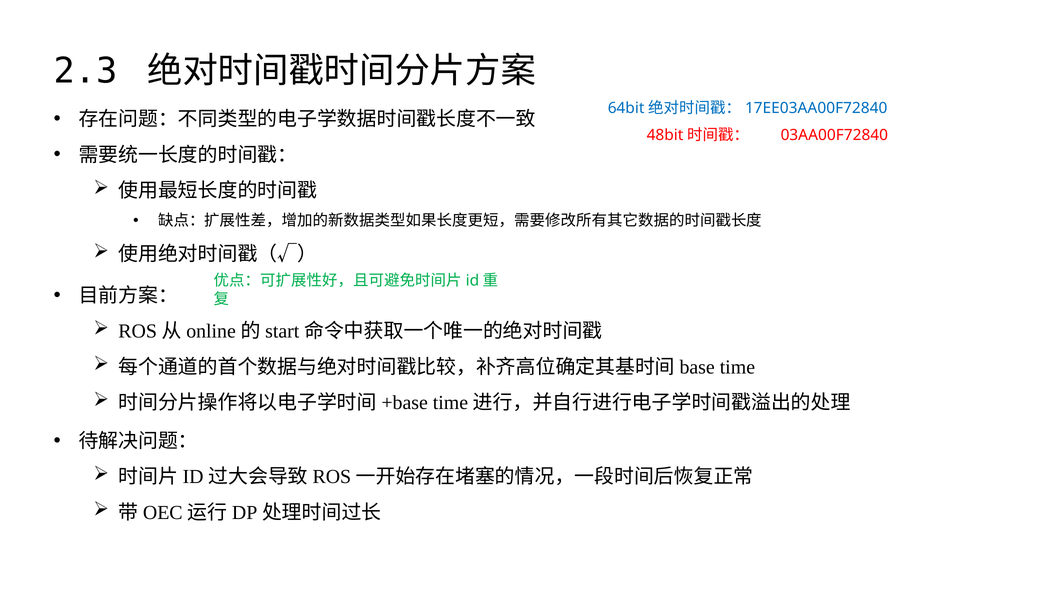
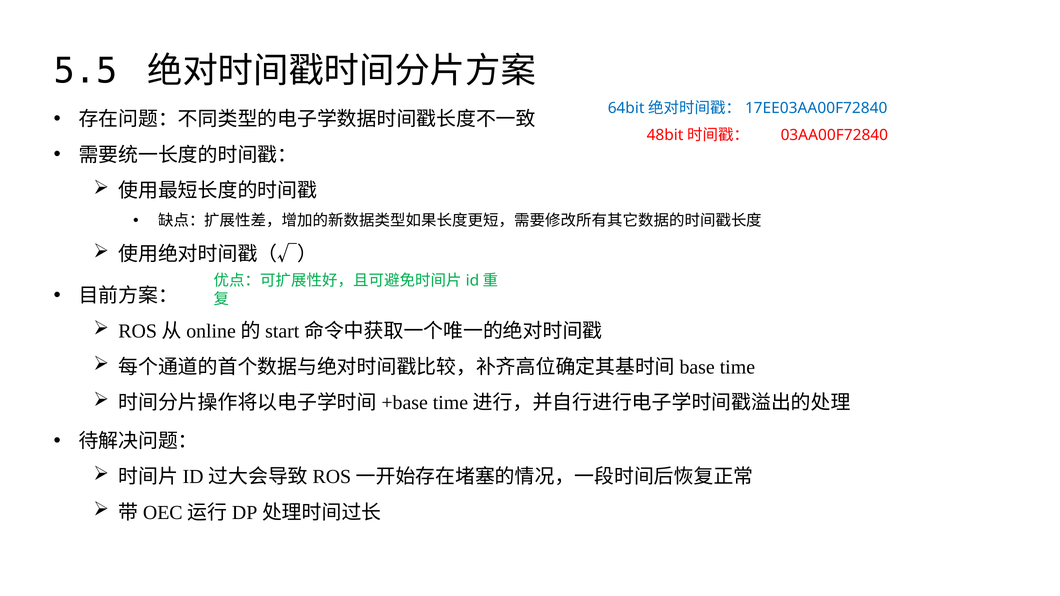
2.3: 2.3 -> 5.5
